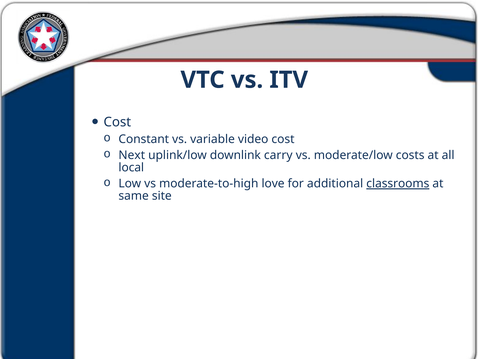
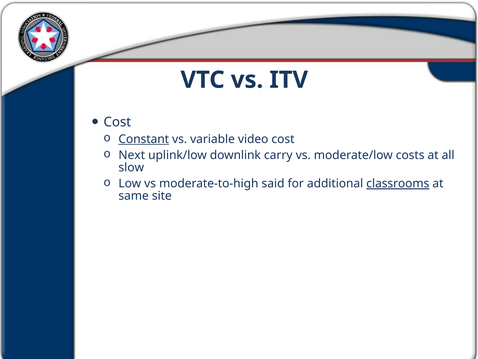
Constant underline: none -> present
local: local -> slow
love: love -> said
